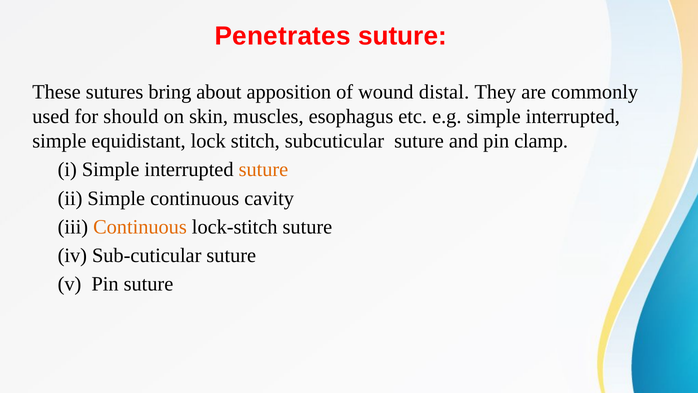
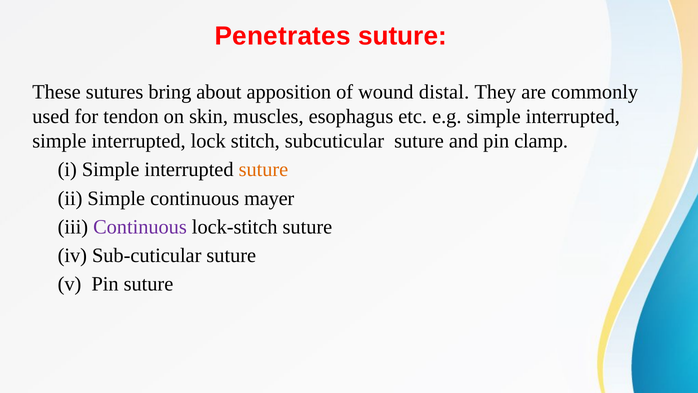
should: should -> tendon
equidistant at (139, 141): equidistant -> interrupted
cavity: cavity -> mayer
Continuous at (140, 227) colour: orange -> purple
